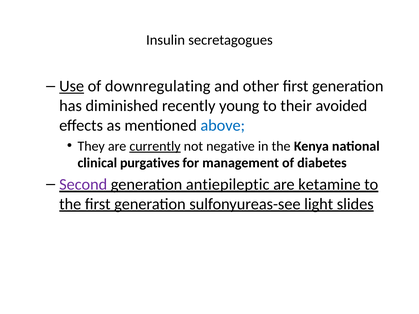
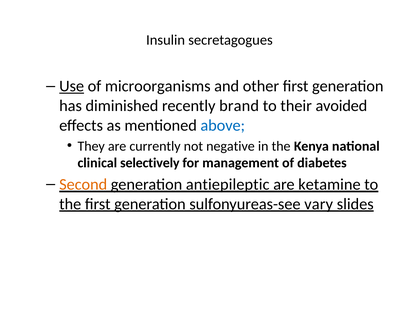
downregulating: downregulating -> microorganisms
young: young -> brand
currently underline: present -> none
purgatives: purgatives -> selectively
Second colour: purple -> orange
light: light -> vary
